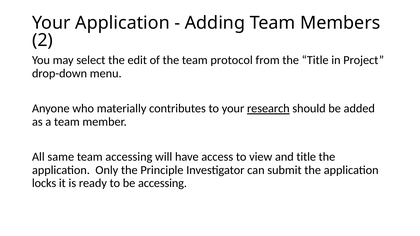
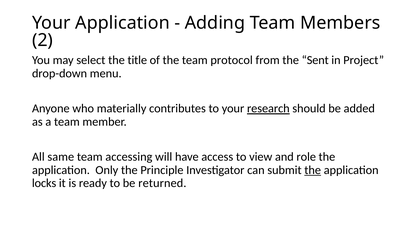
edit: edit -> title
the Title: Title -> Sent
and title: title -> role
the at (313, 170) underline: none -> present
be accessing: accessing -> returned
